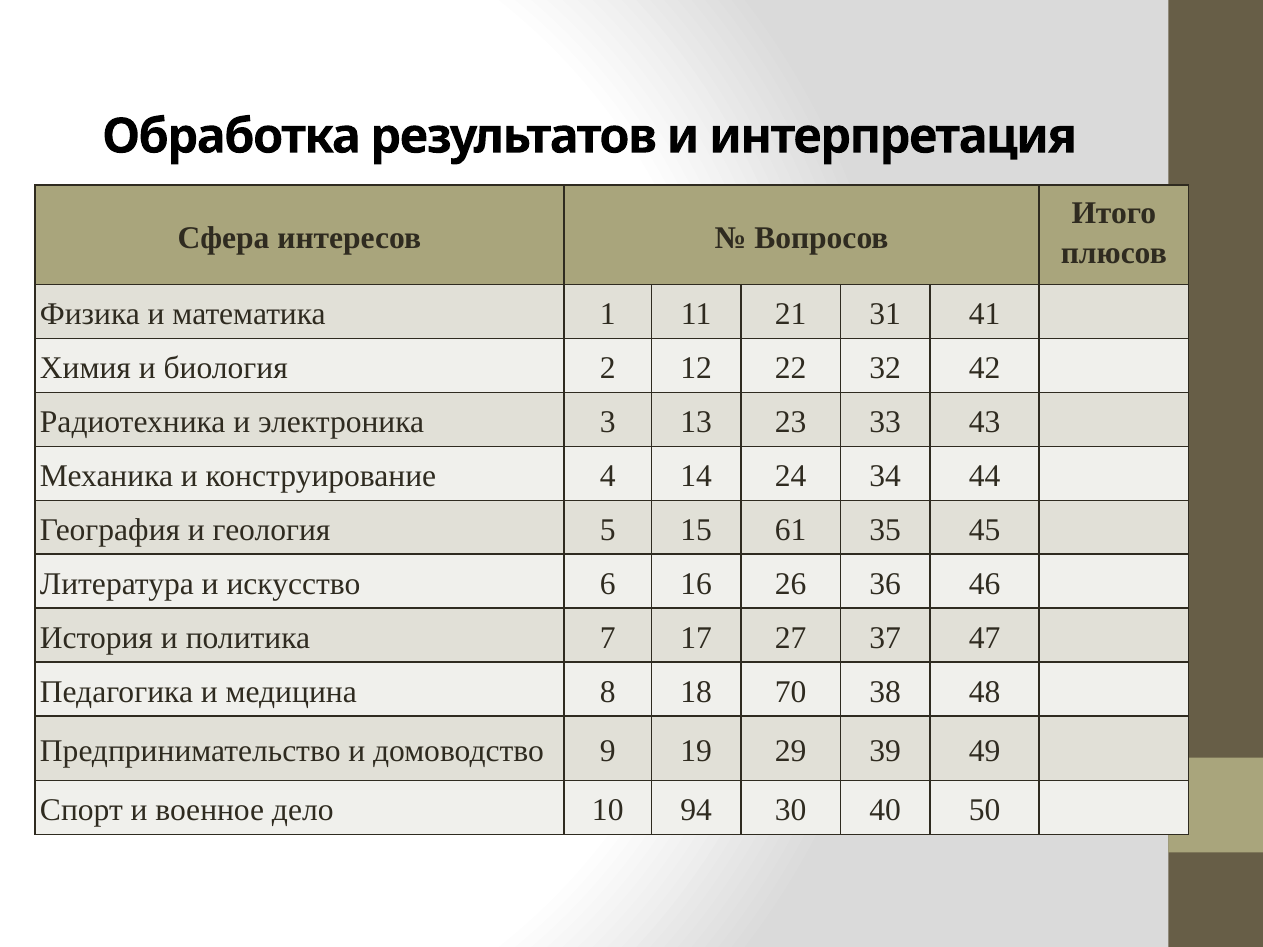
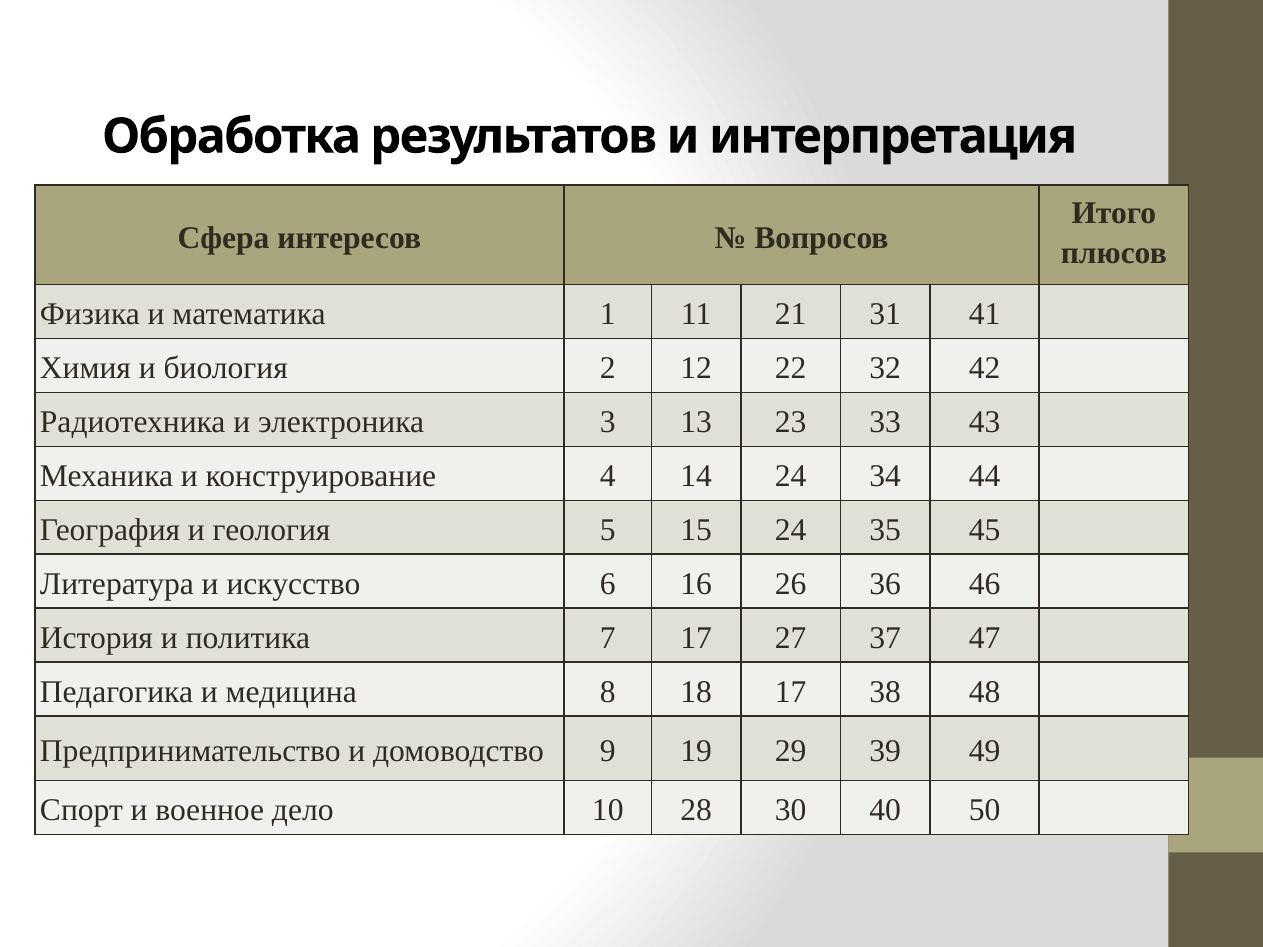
15 61: 61 -> 24
18 70: 70 -> 17
94: 94 -> 28
